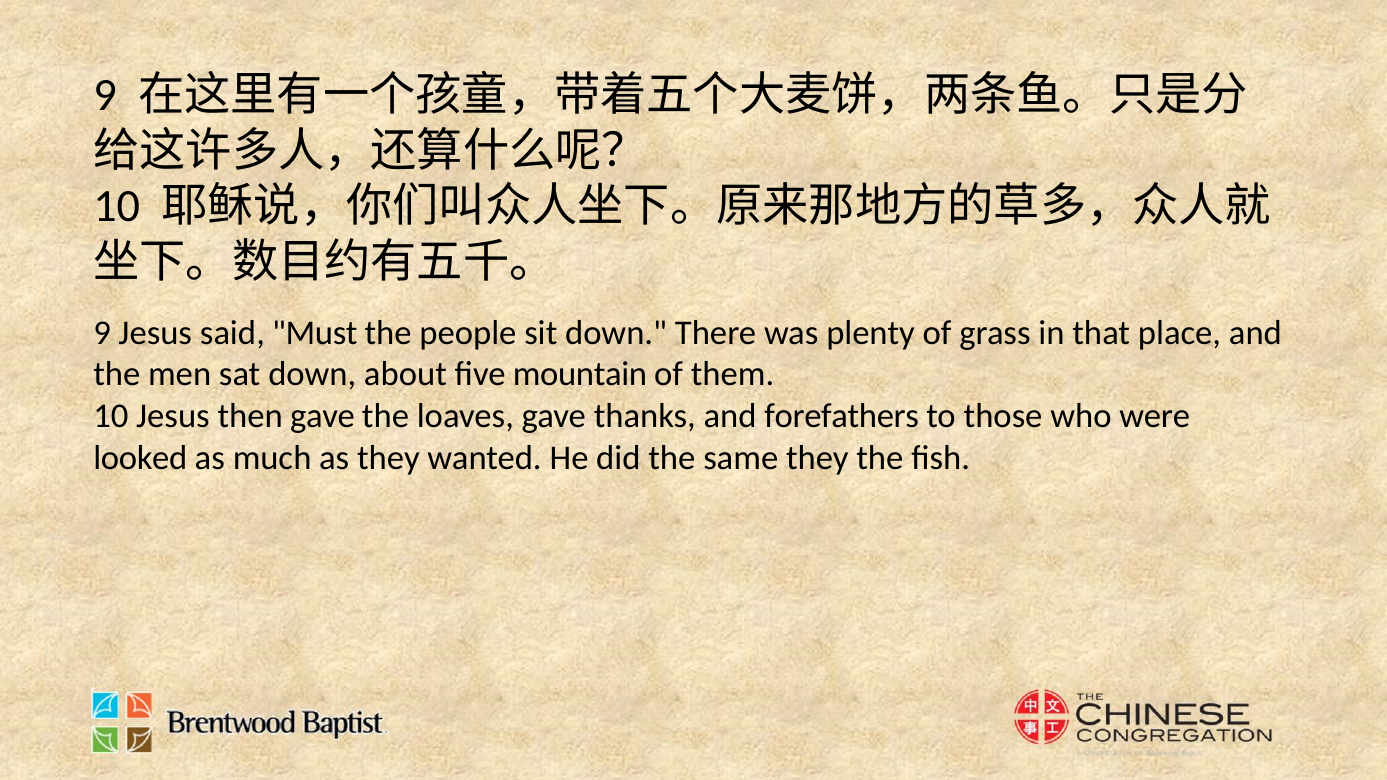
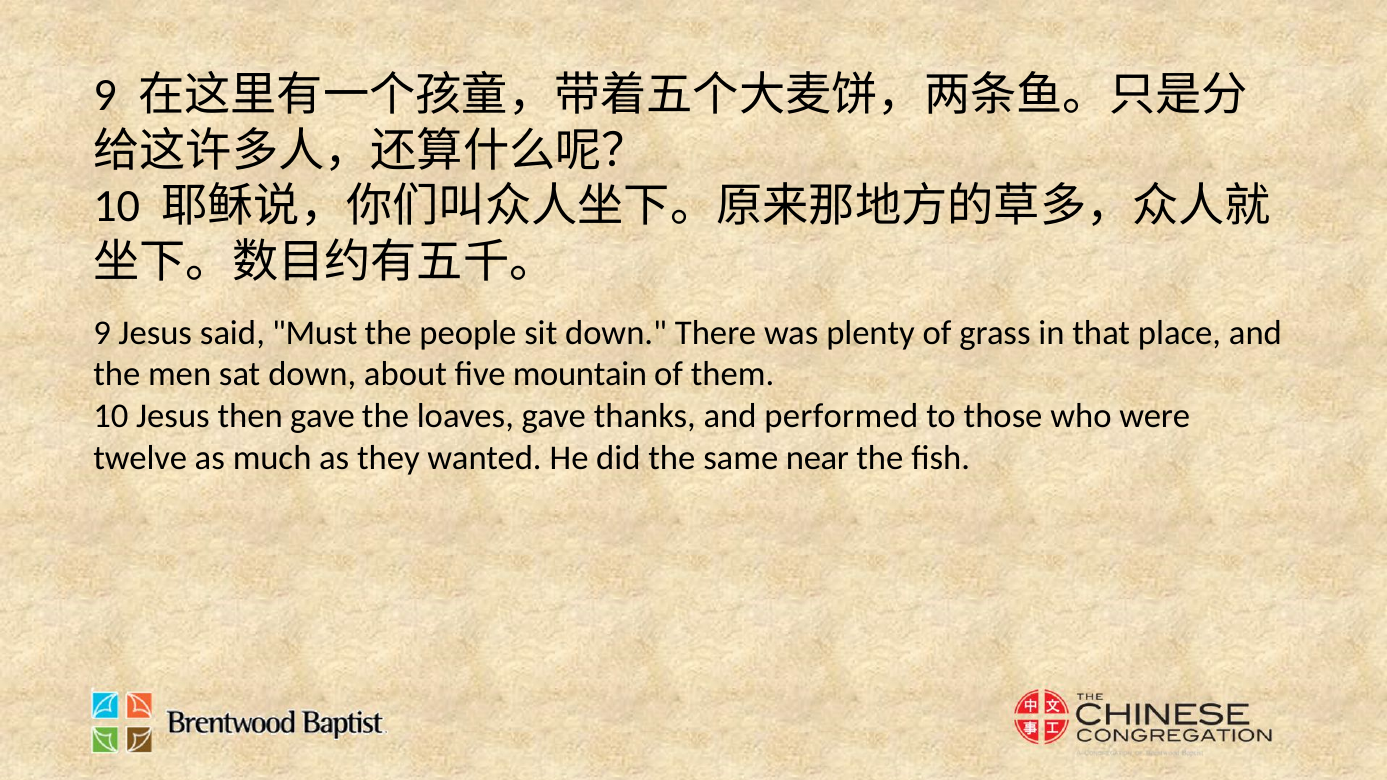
forefathers: forefathers -> performed
looked: looked -> twelve
same they: they -> near
